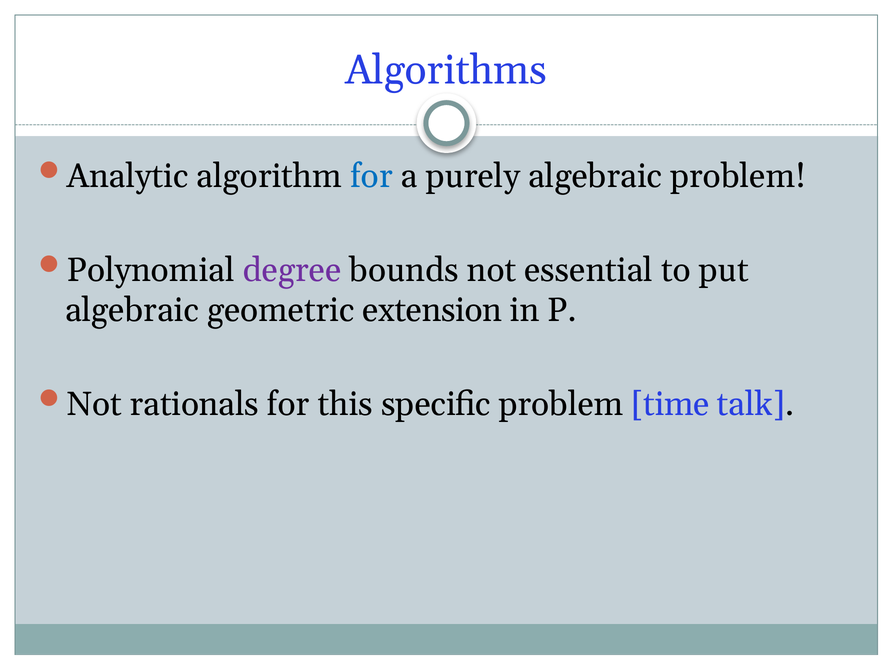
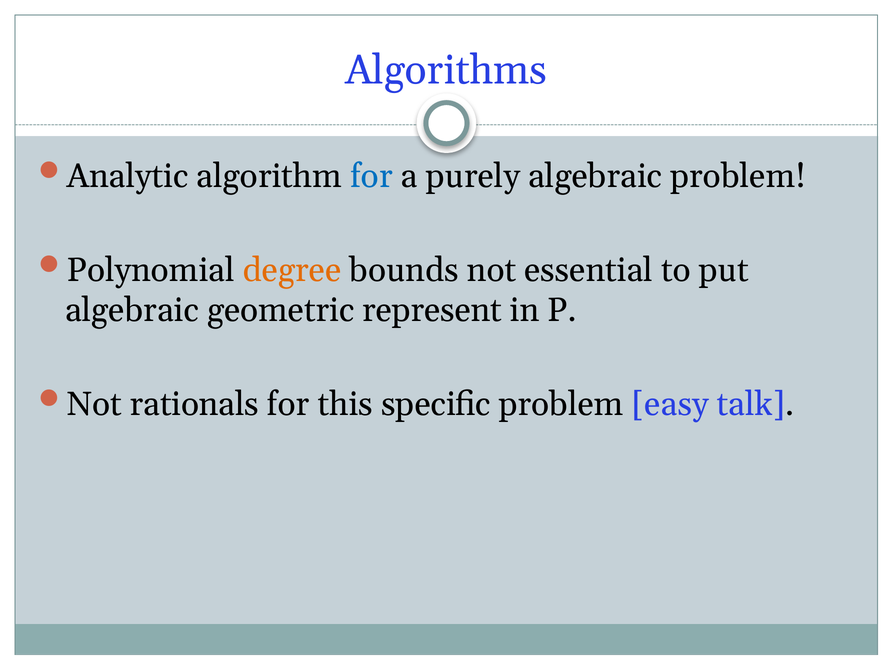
degree colour: purple -> orange
extension: extension -> represent
time: time -> easy
